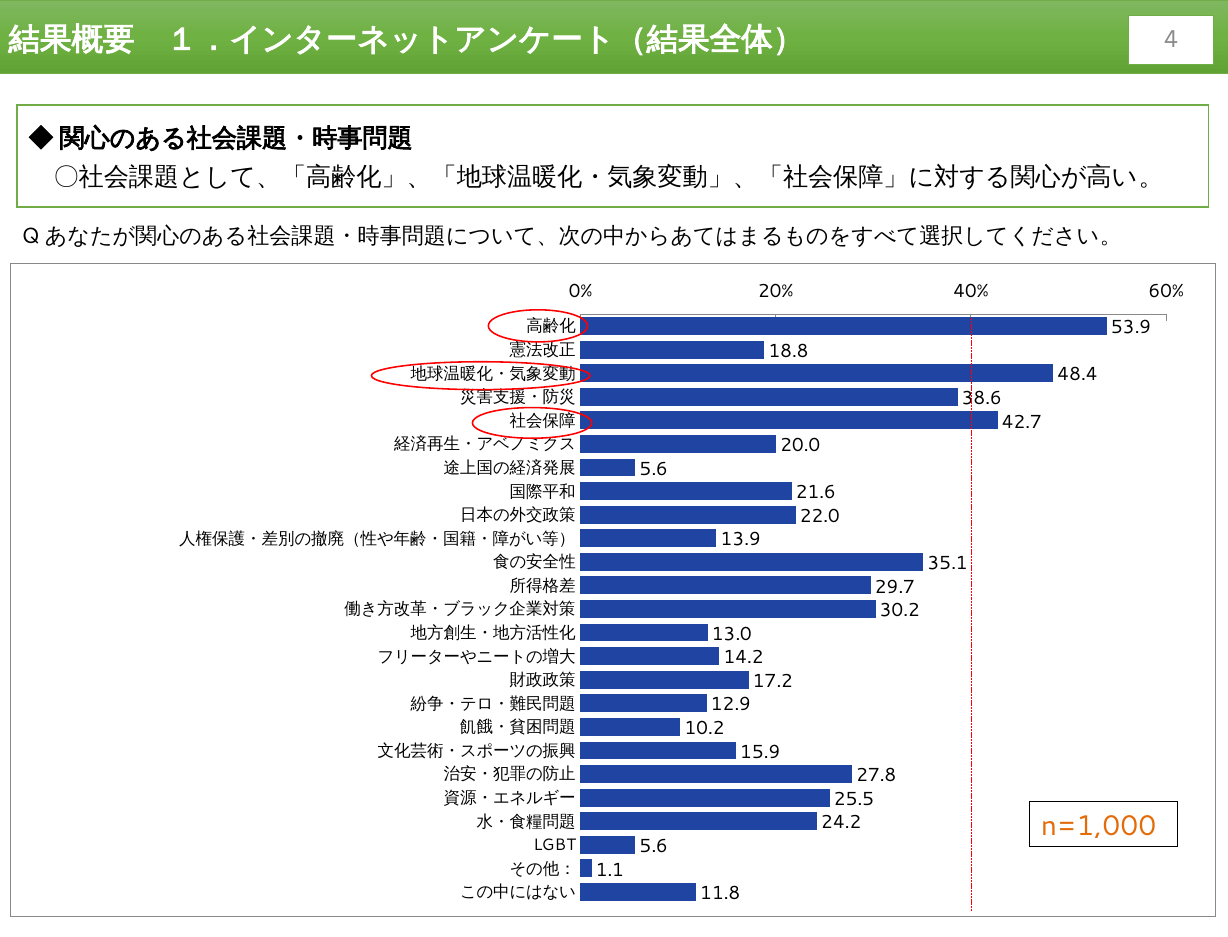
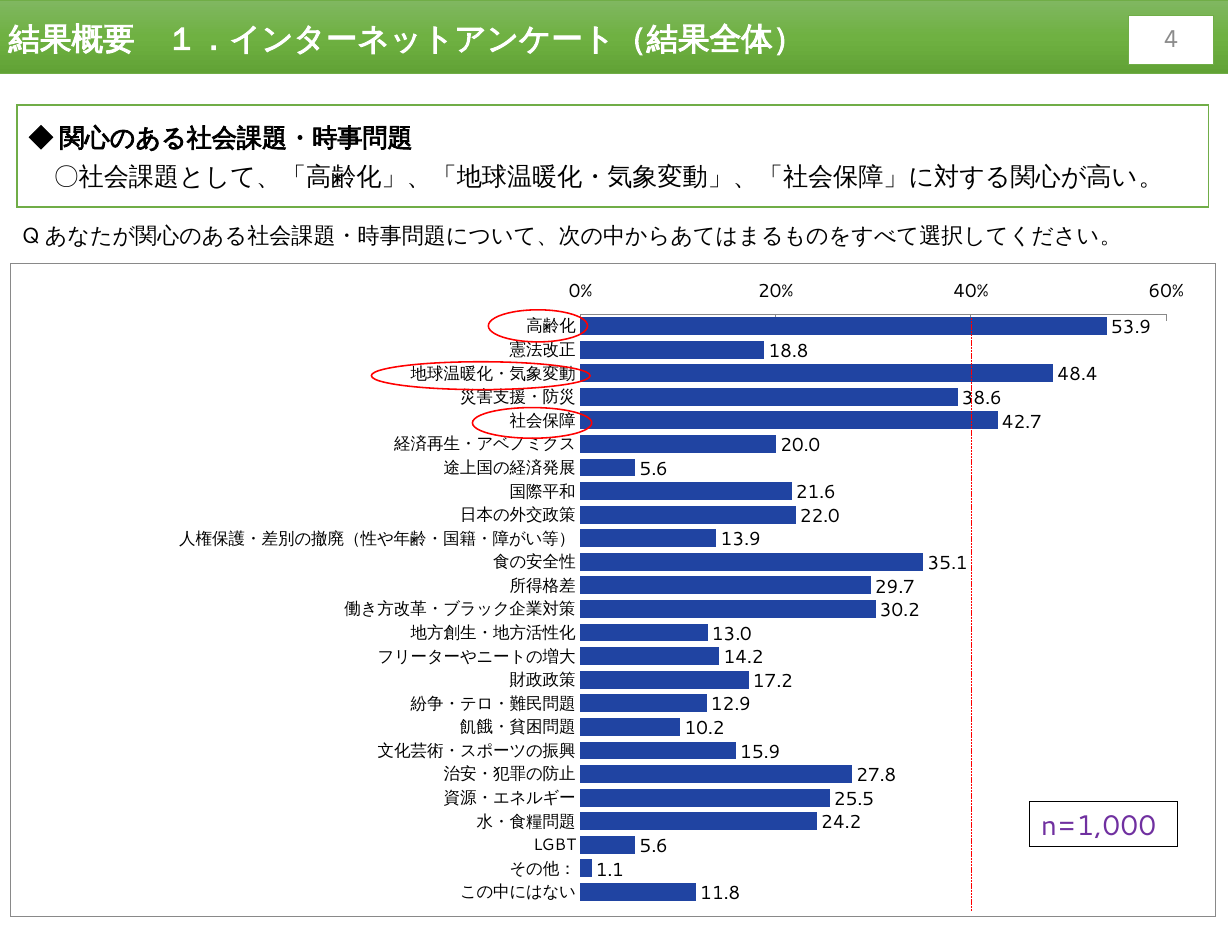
n=1,000 colour: orange -> purple
